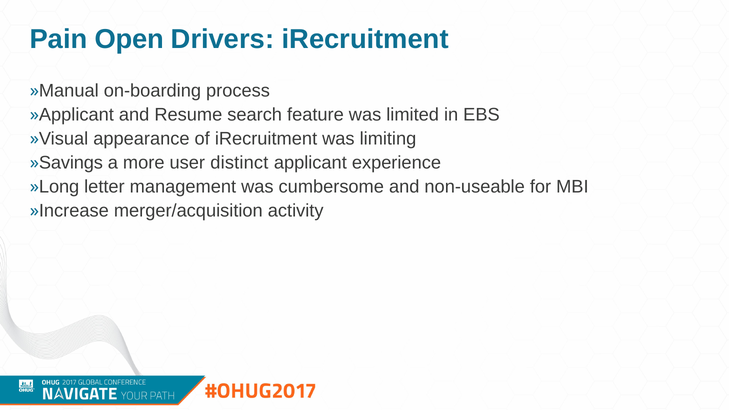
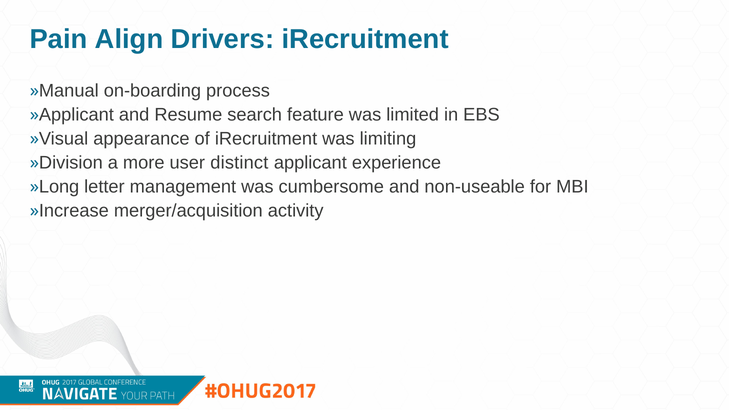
Open: Open -> Align
Savings: Savings -> Division
